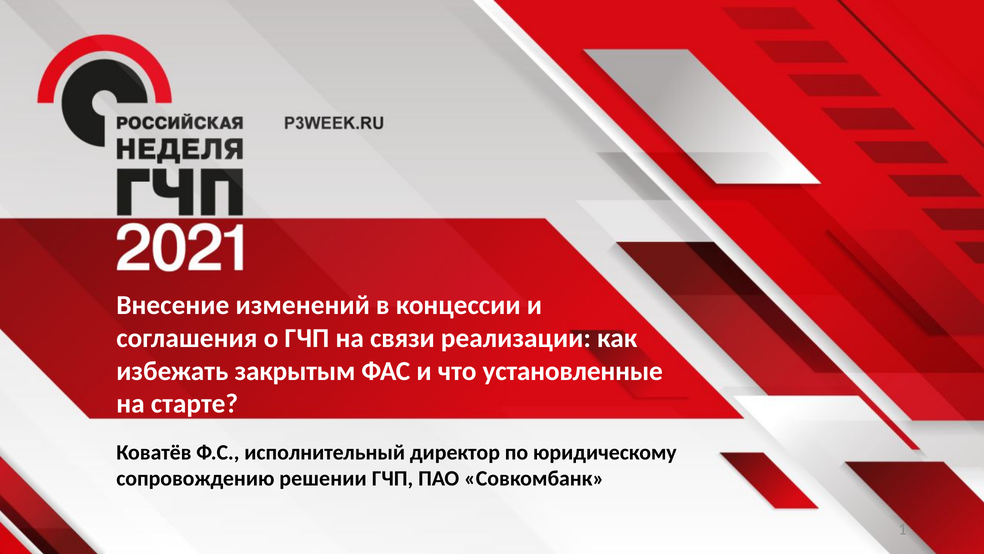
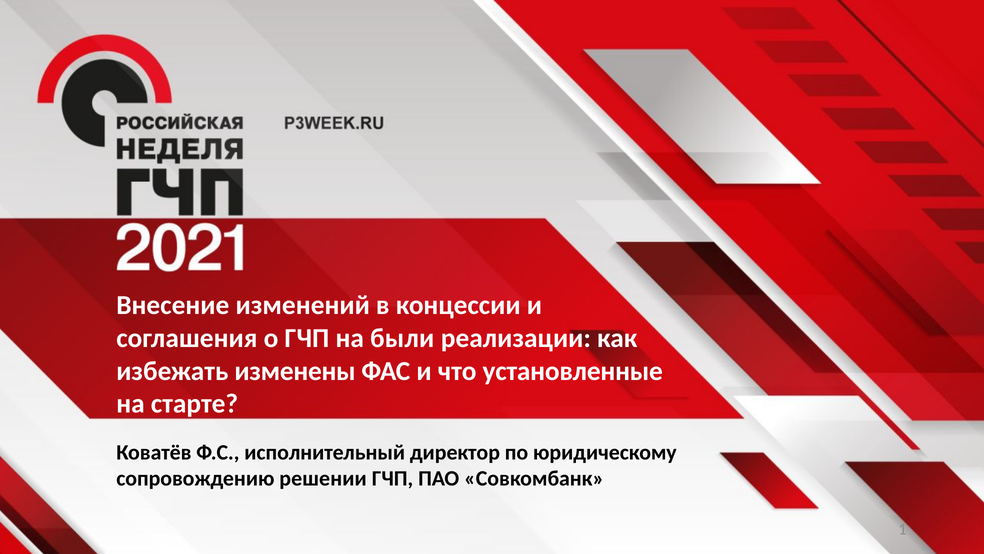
связи: связи -> были
закрытым: закрытым -> изменены
